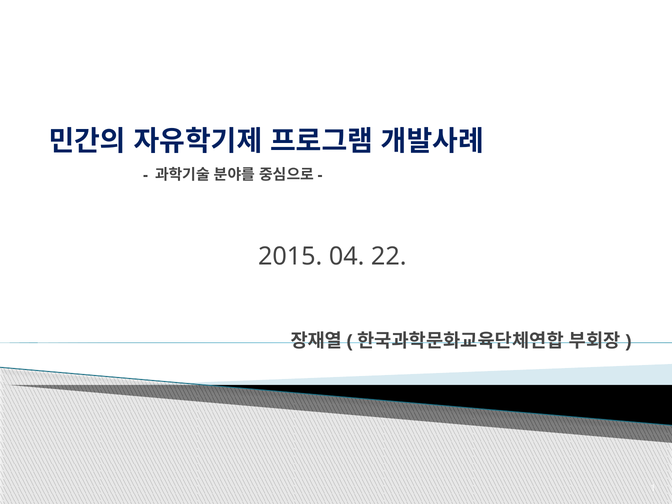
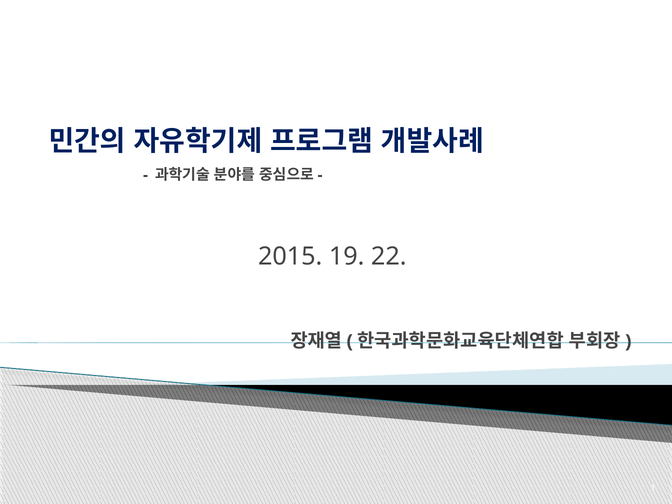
04: 04 -> 19
